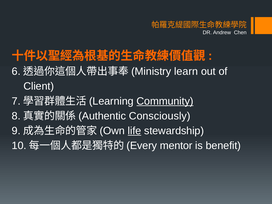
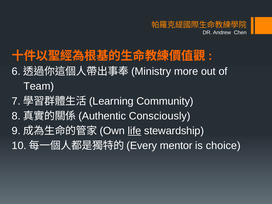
learn: learn -> more
Client: Client -> Team
Community underline: present -> none
benefit: benefit -> choice
